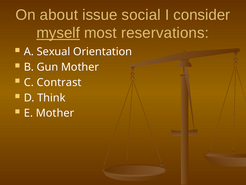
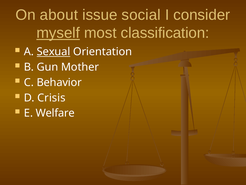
reservations: reservations -> classification
Sexual underline: none -> present
Contrast: Contrast -> Behavior
Think: Think -> Crisis
E Mother: Mother -> Welfare
